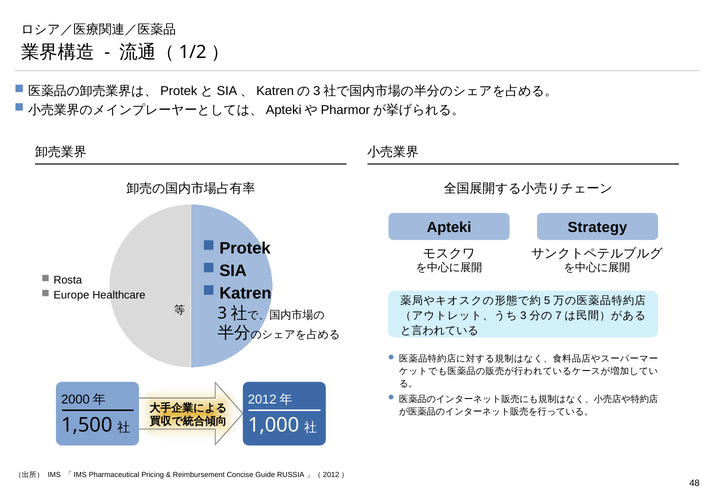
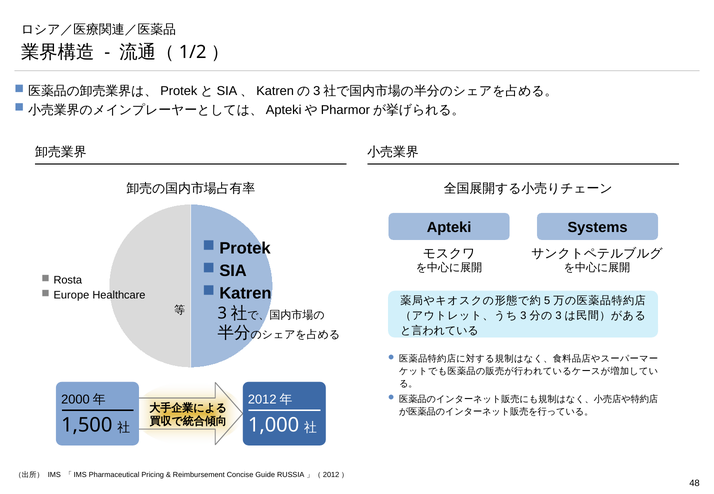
Strategy: Strategy -> Systems
7 at (558, 316): 7 -> 3
